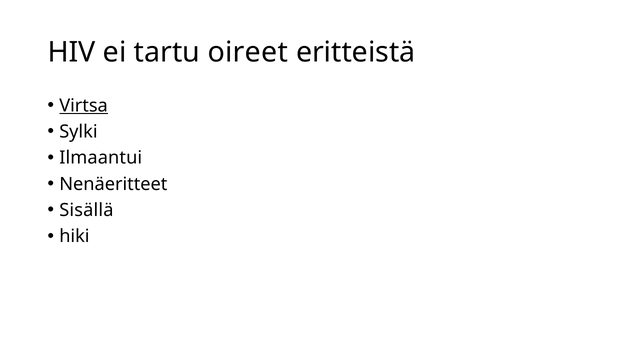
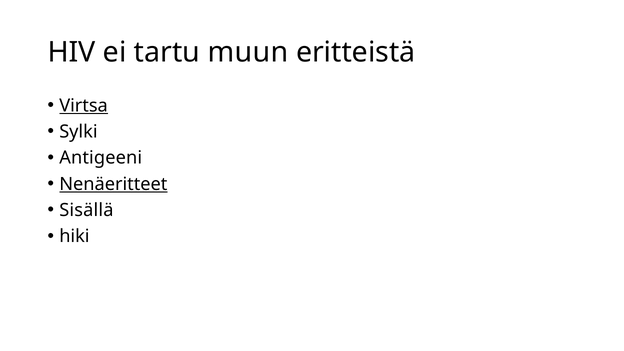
oireet: oireet -> muun
Ilmaantui: Ilmaantui -> Antigeeni
Nenäeritteet underline: none -> present
